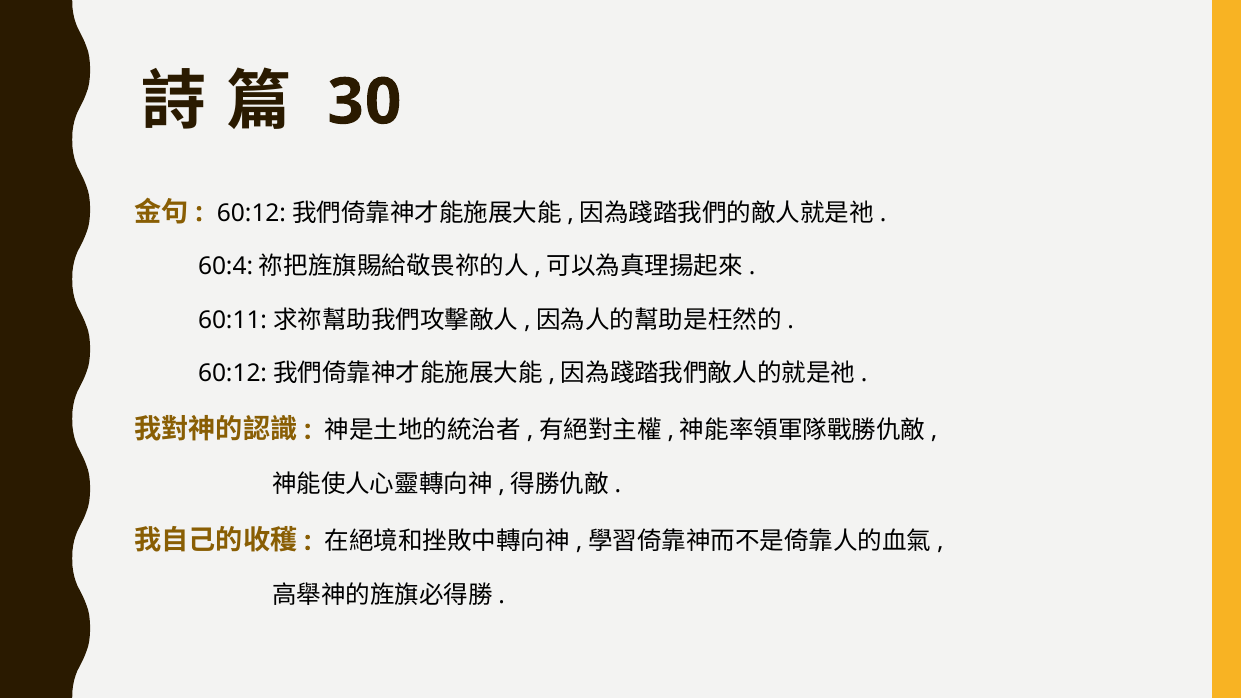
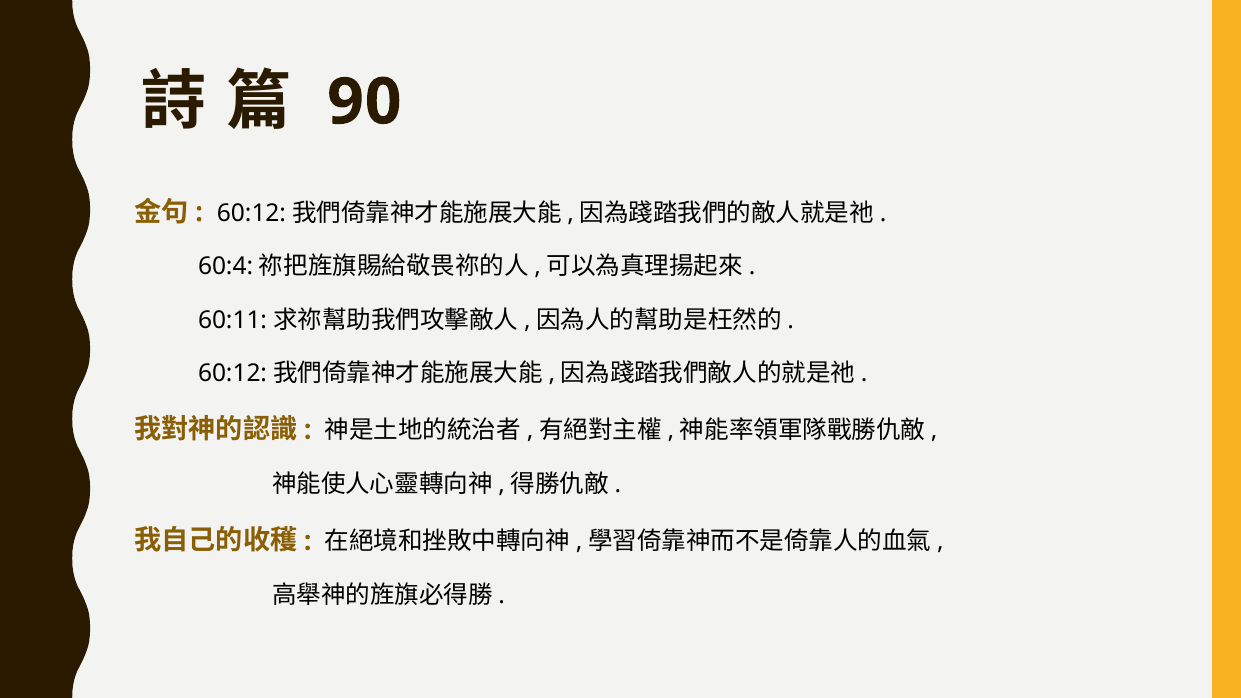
30: 30 -> 90
